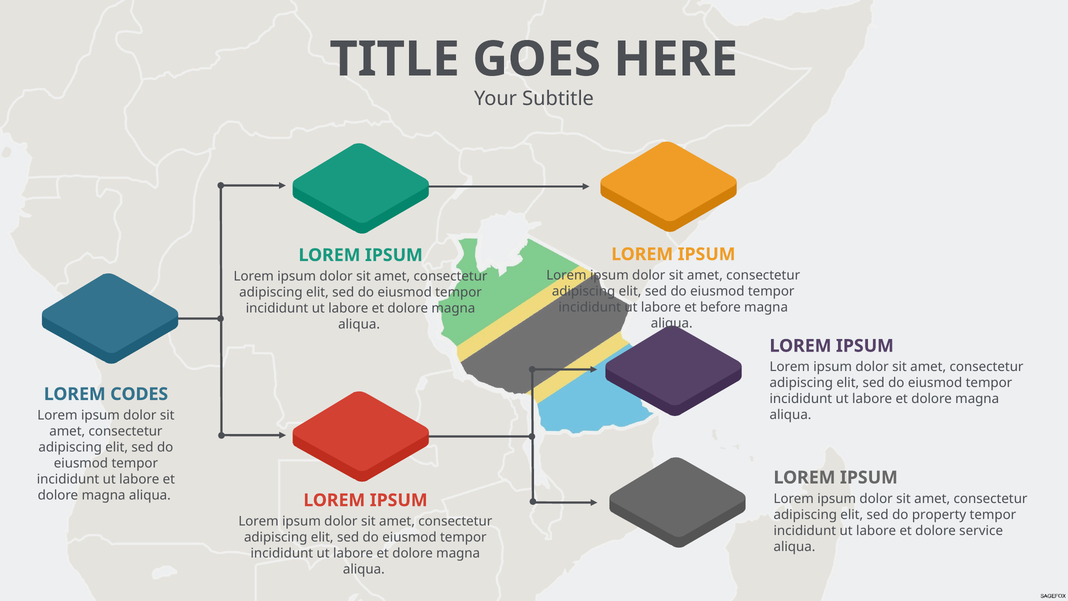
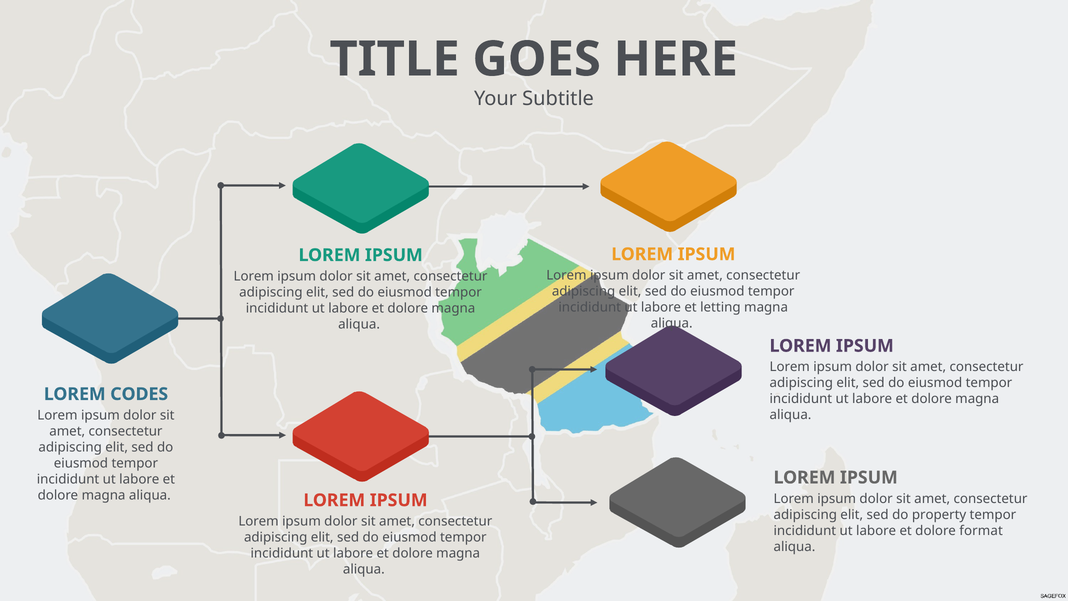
before: before -> letting
service: service -> format
